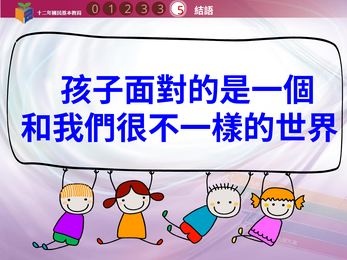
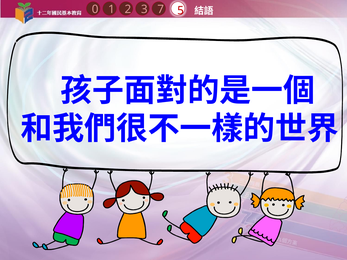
3 3: 3 -> 7
